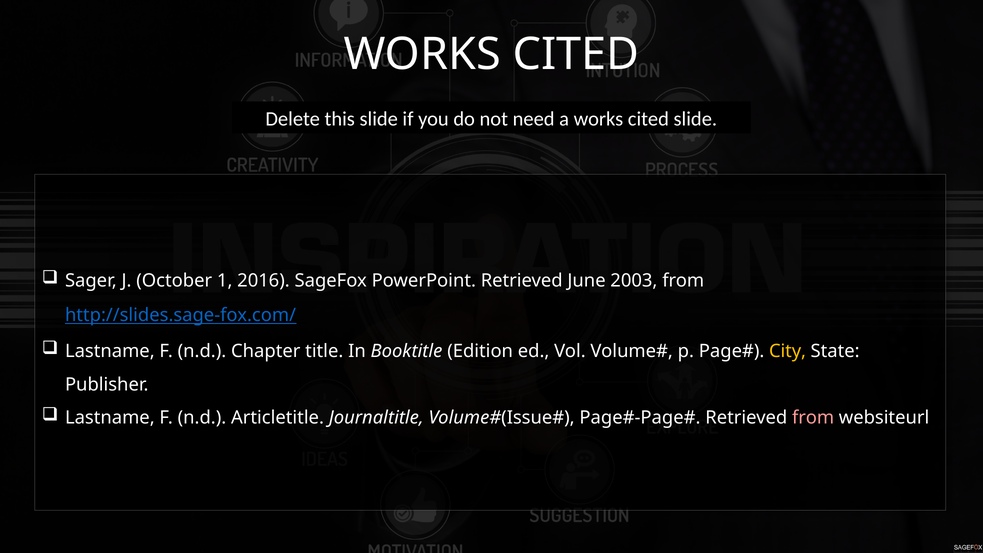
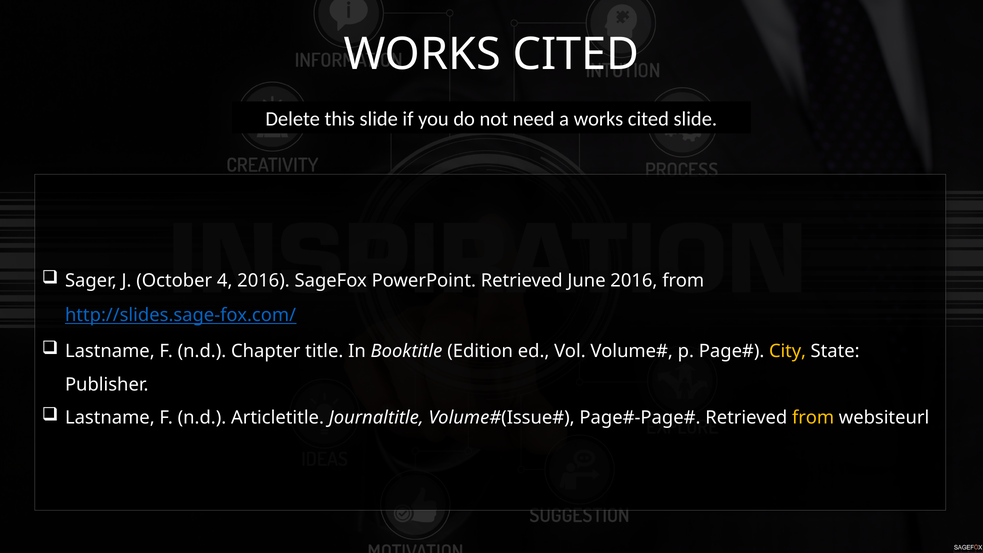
1: 1 -> 4
June 2003: 2003 -> 2016
from at (813, 418) colour: pink -> yellow
